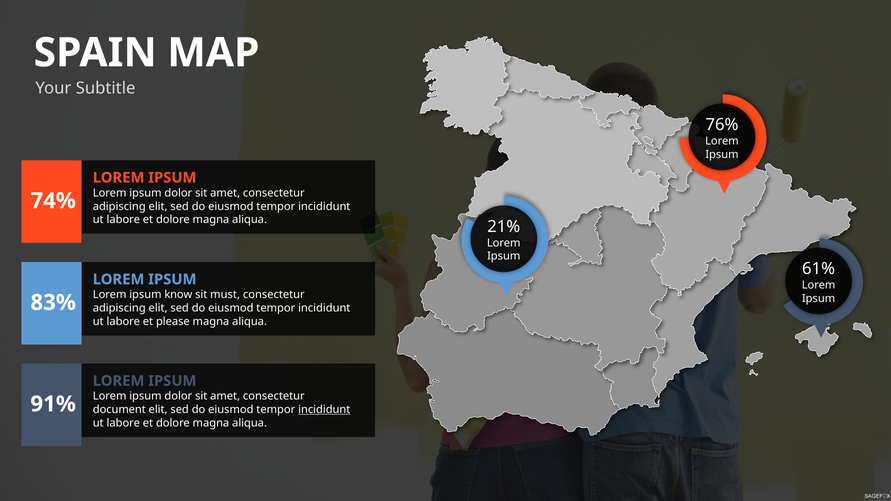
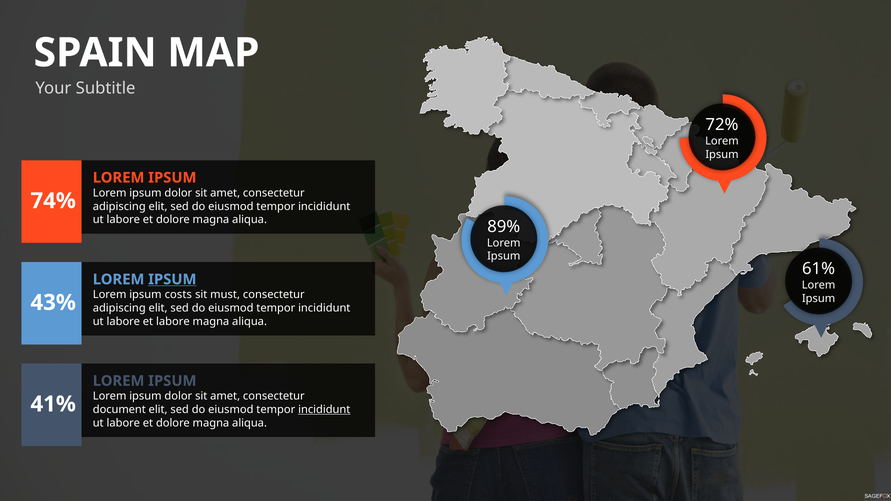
76%: 76% -> 72%
21%: 21% -> 89%
IPSUM at (172, 280) underline: none -> present
know: know -> costs
83%: 83% -> 43%
et please: please -> labore
91%: 91% -> 41%
